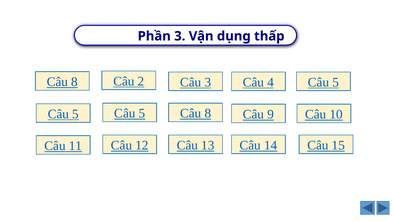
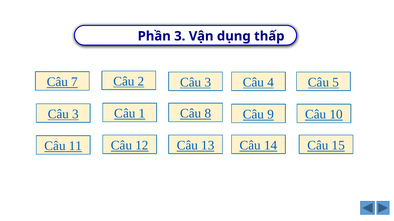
8 at (75, 82): 8 -> 7
5 at (142, 114): 5 -> 1
5 at (75, 114): 5 -> 3
